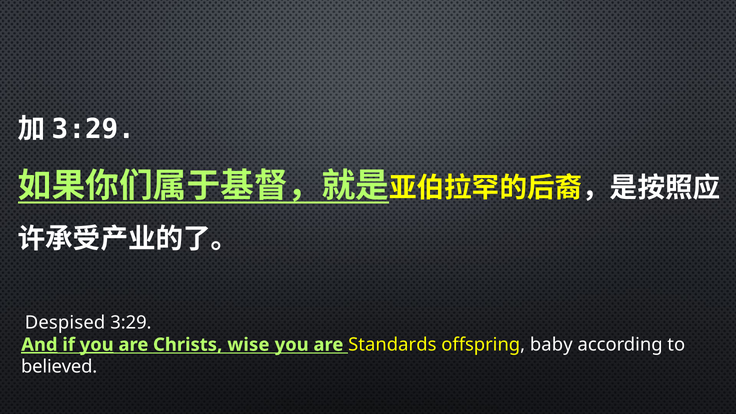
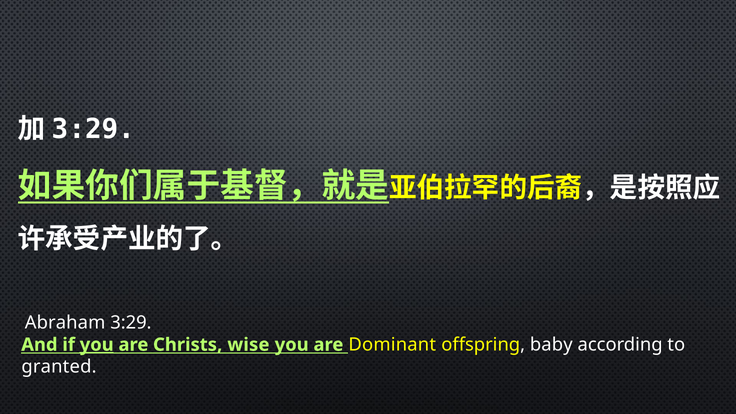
Despised: Despised -> Abraham
And underline: present -> none
Standards: Standards -> Dominant
believed: believed -> granted
